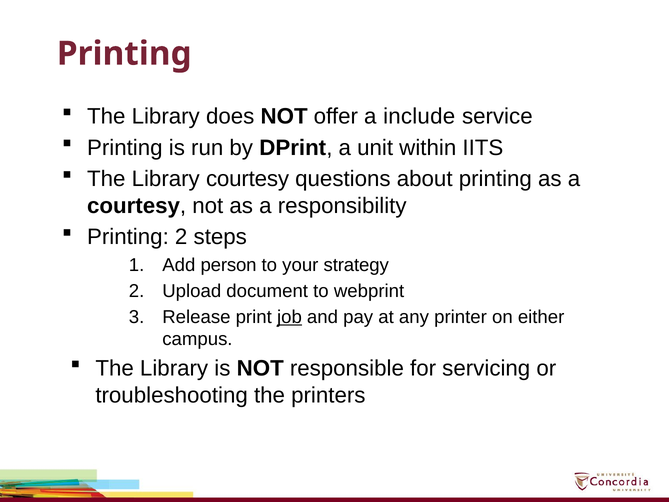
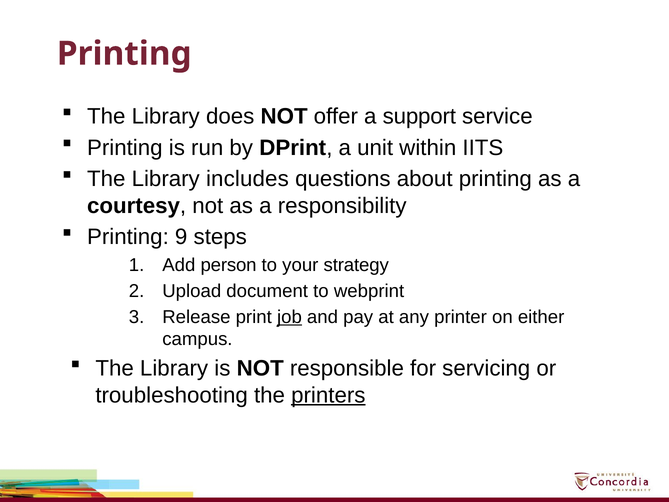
include: include -> support
Library courtesy: courtesy -> includes
Printing 2: 2 -> 9
printers underline: none -> present
